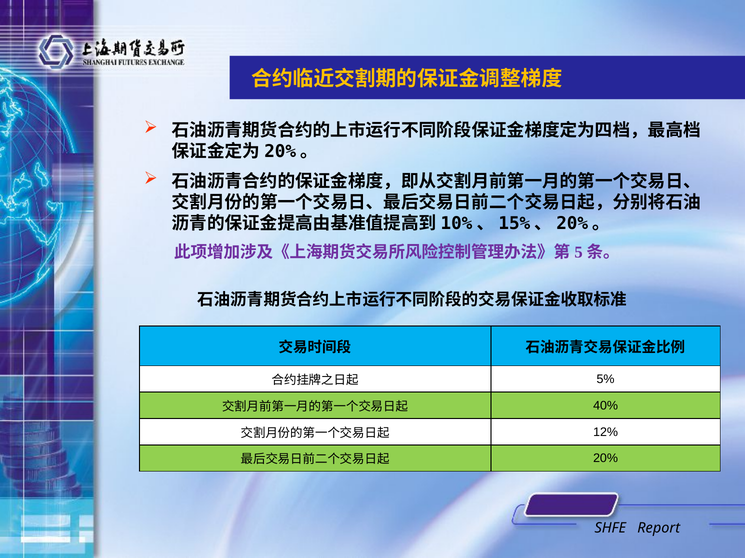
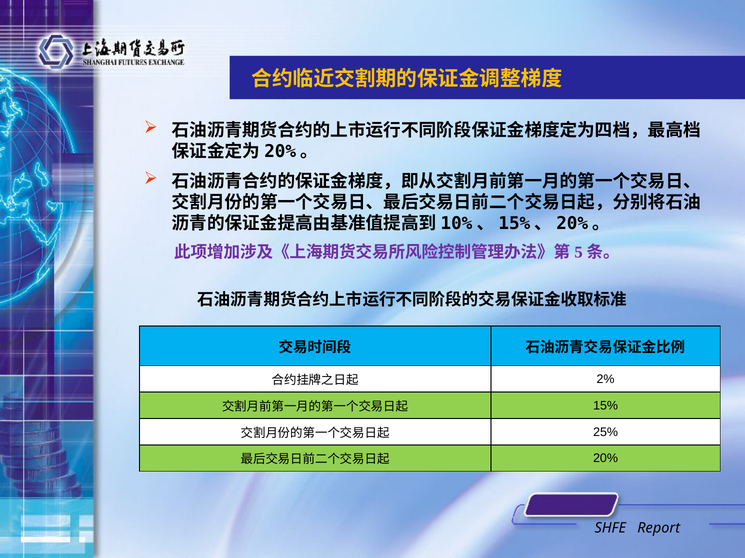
5%: 5% -> 2%
40%: 40% -> 15%
12%: 12% -> 25%
